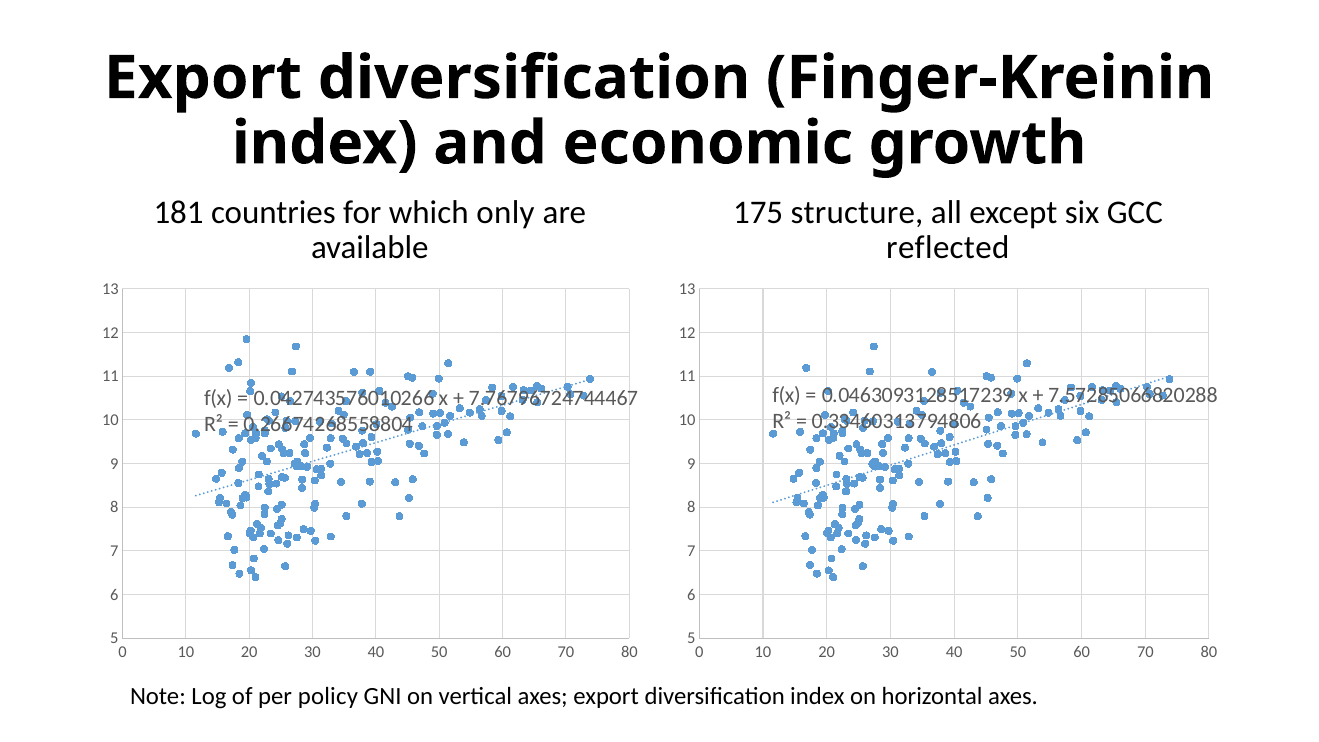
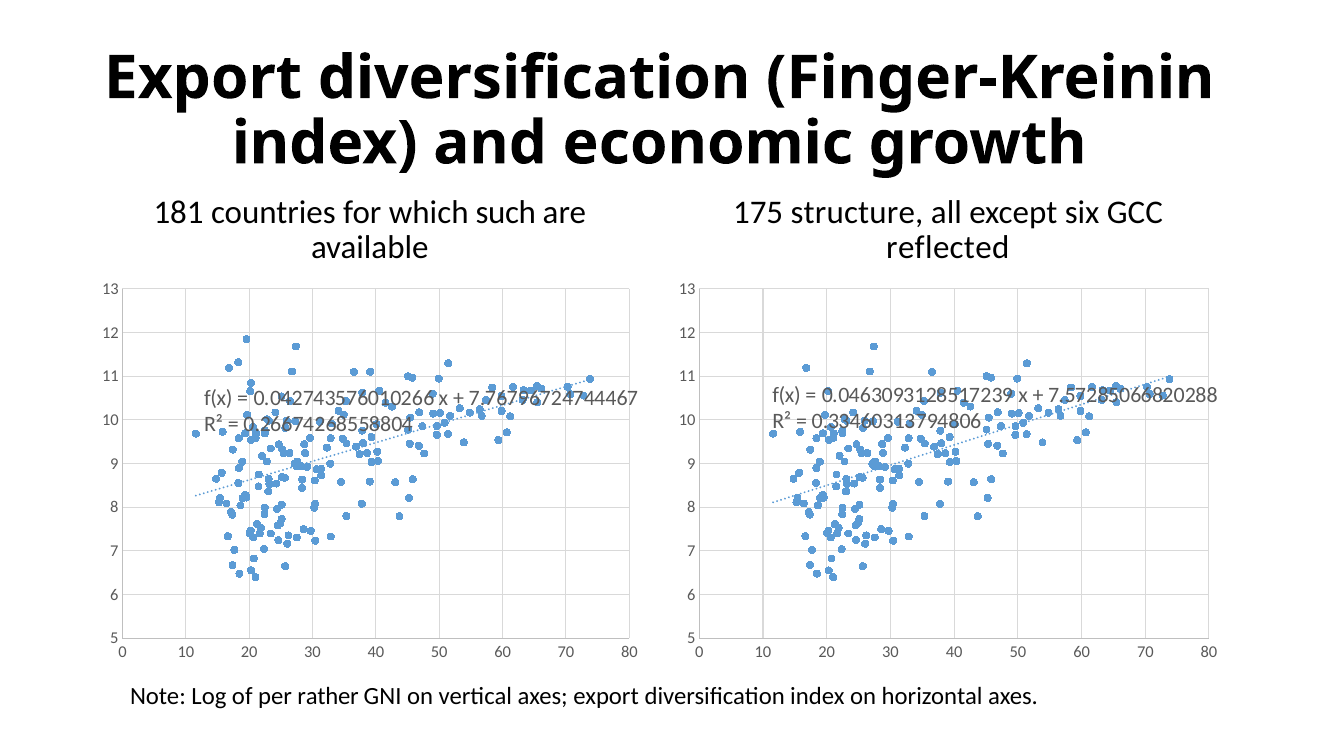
only: only -> such
policy: policy -> rather
